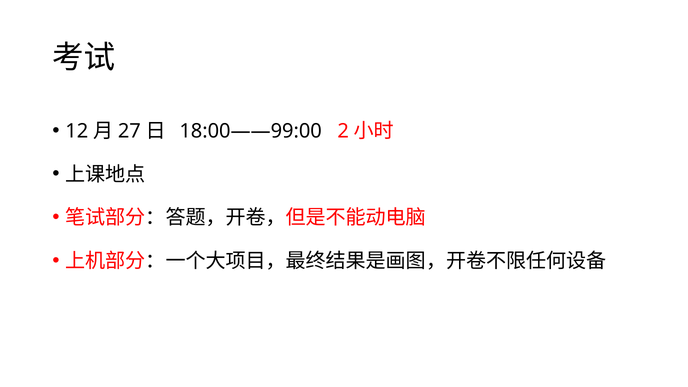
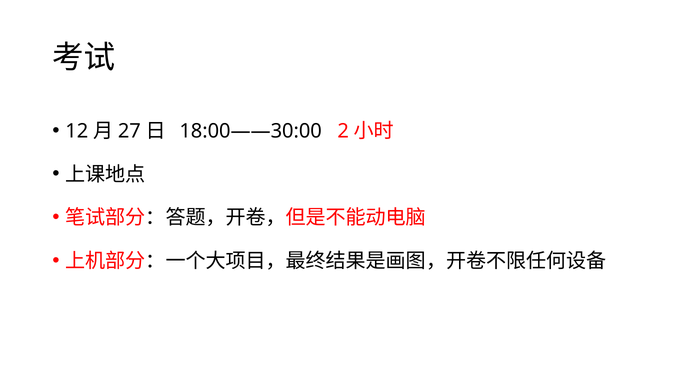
18:00——99:00: 18:00——99:00 -> 18:00——30:00
